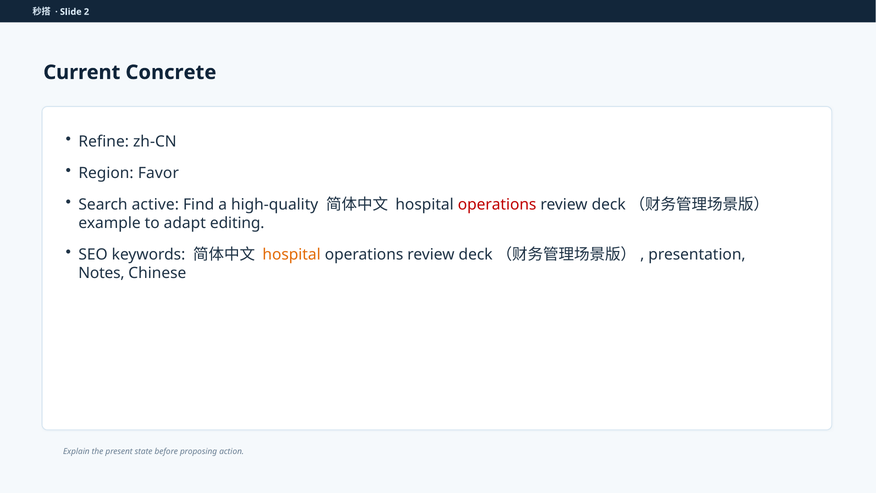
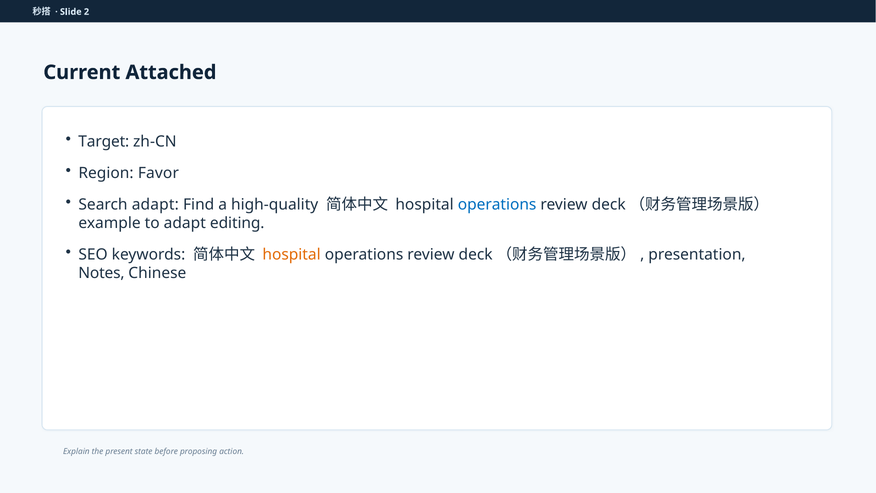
Concrete: Concrete -> Attached
Refine: Refine -> Target
Search active: active -> adapt
operations at (497, 205) colour: red -> blue
